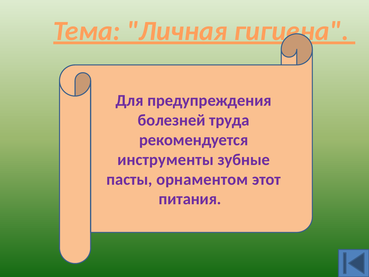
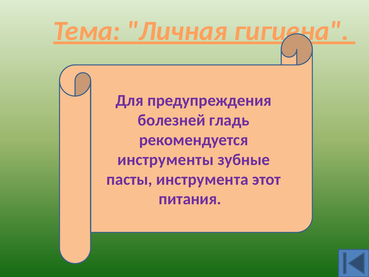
труда: труда -> гладь
орнаментом: орнаментом -> инструмента
